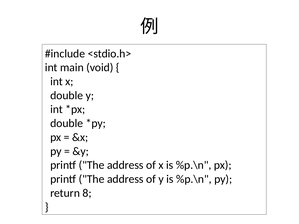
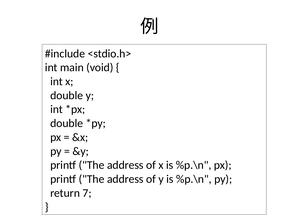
8: 8 -> 7
